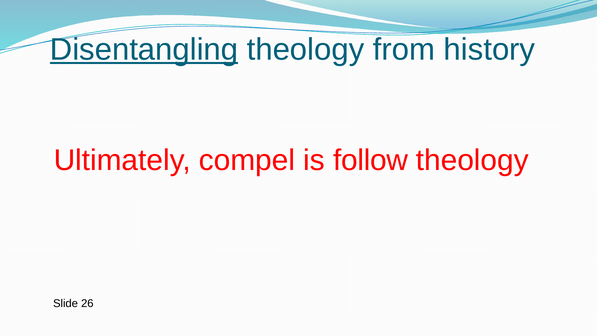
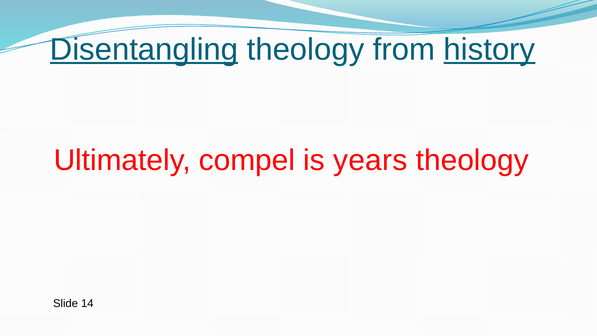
history underline: none -> present
follow: follow -> years
26: 26 -> 14
